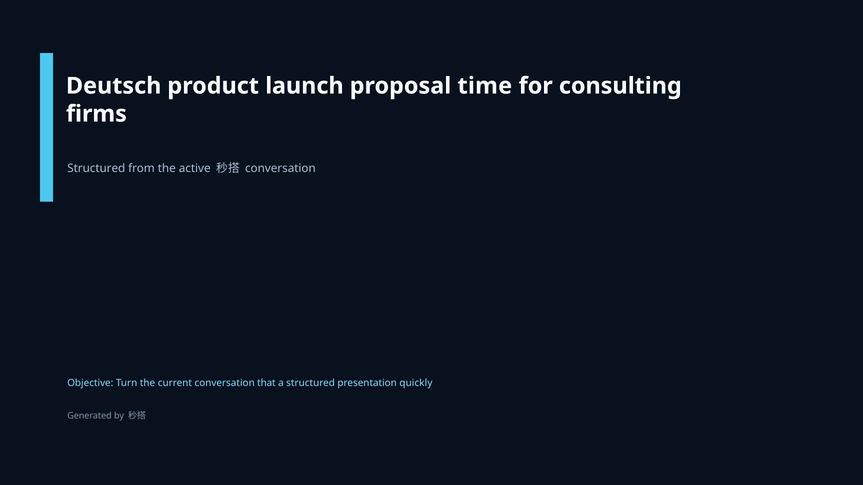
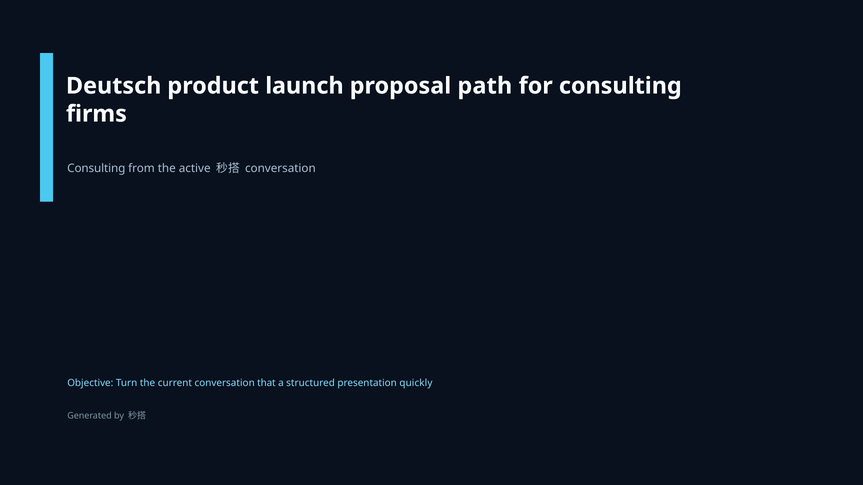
time: time -> path
Structured at (96, 168): Structured -> Consulting
